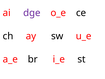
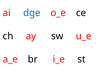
dge colour: purple -> blue
